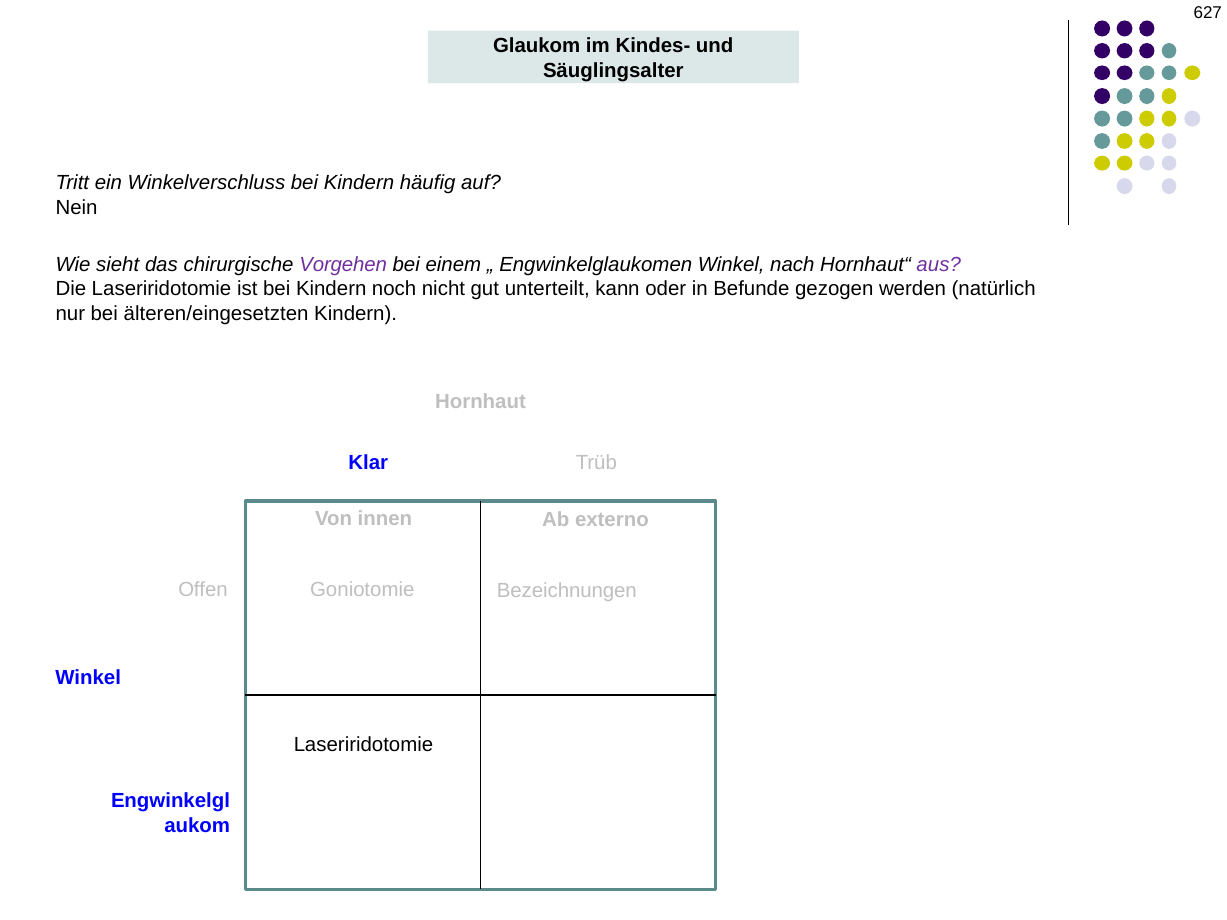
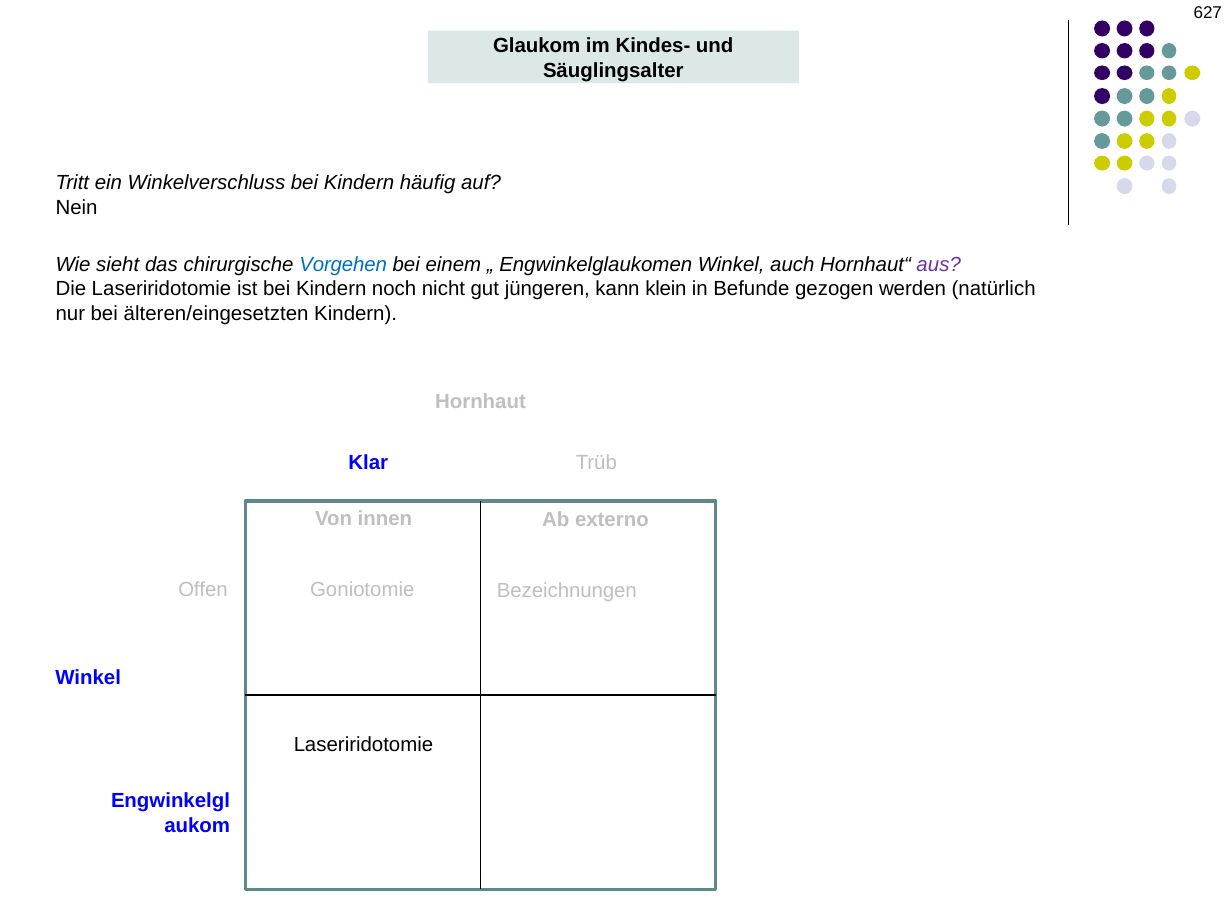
Vorgehen colour: purple -> blue
nach: nach -> auch
unterteilt: unterteilt -> jüngeren
oder: oder -> klein
